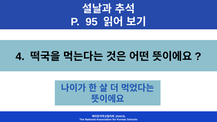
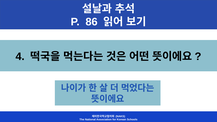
95: 95 -> 86
